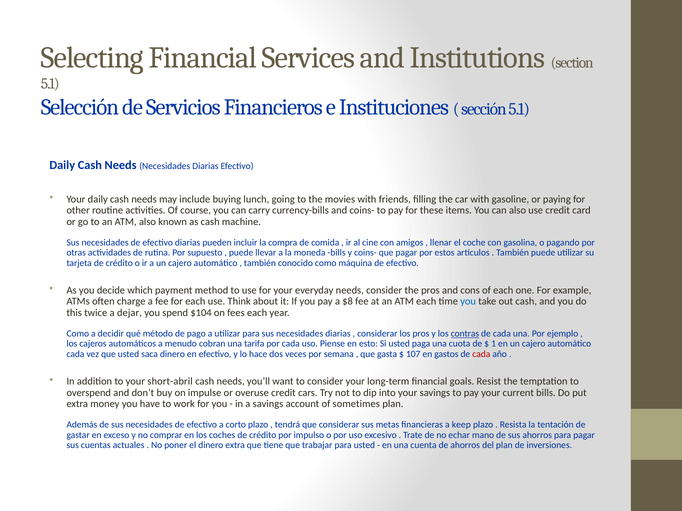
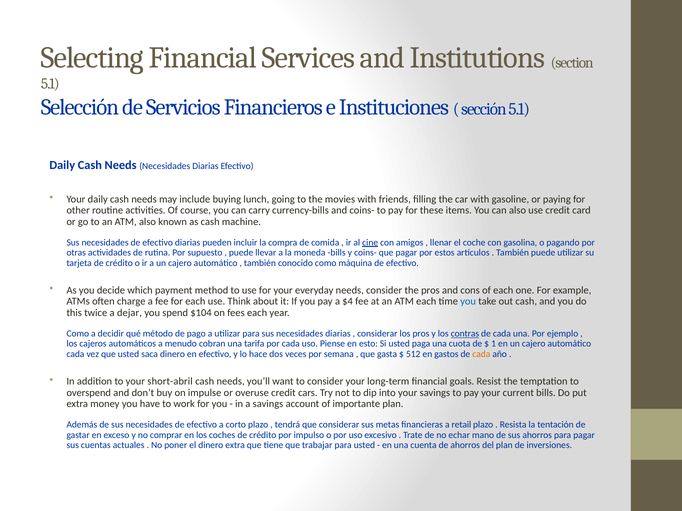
cine underline: none -> present
$8: $8 -> $4
107: 107 -> 512
cada at (481, 354) colour: red -> orange
sometimes: sometimes -> importante
keep: keep -> retail
